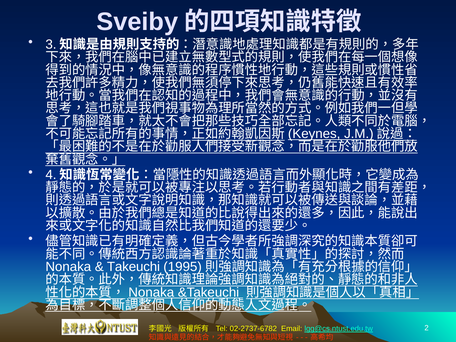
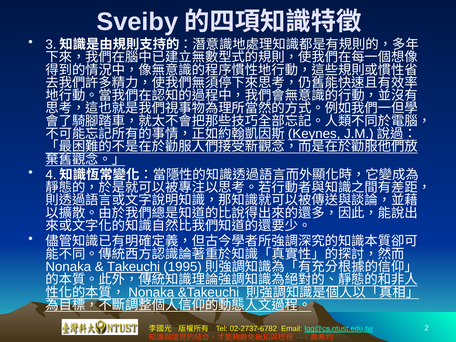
Takeuchi underline: none -> present
